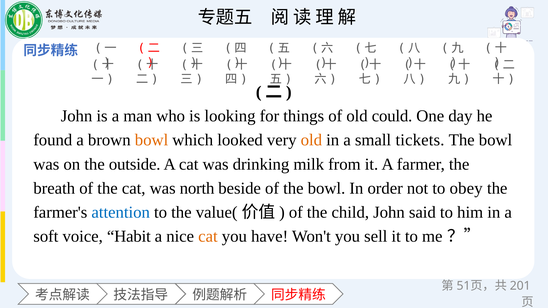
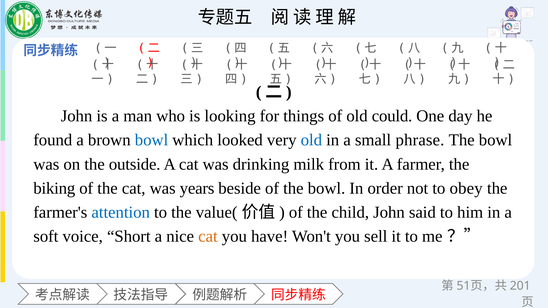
bowl at (152, 140) colour: orange -> blue
old at (311, 140) colour: orange -> blue
tickets: tickets -> phrase
breath: breath -> biking
north: north -> years
Habit: Habit -> Short
